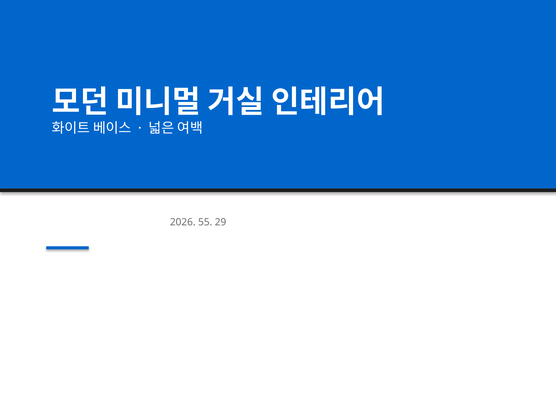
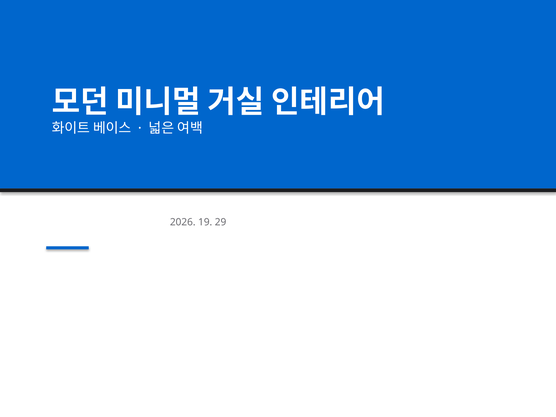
55: 55 -> 19
